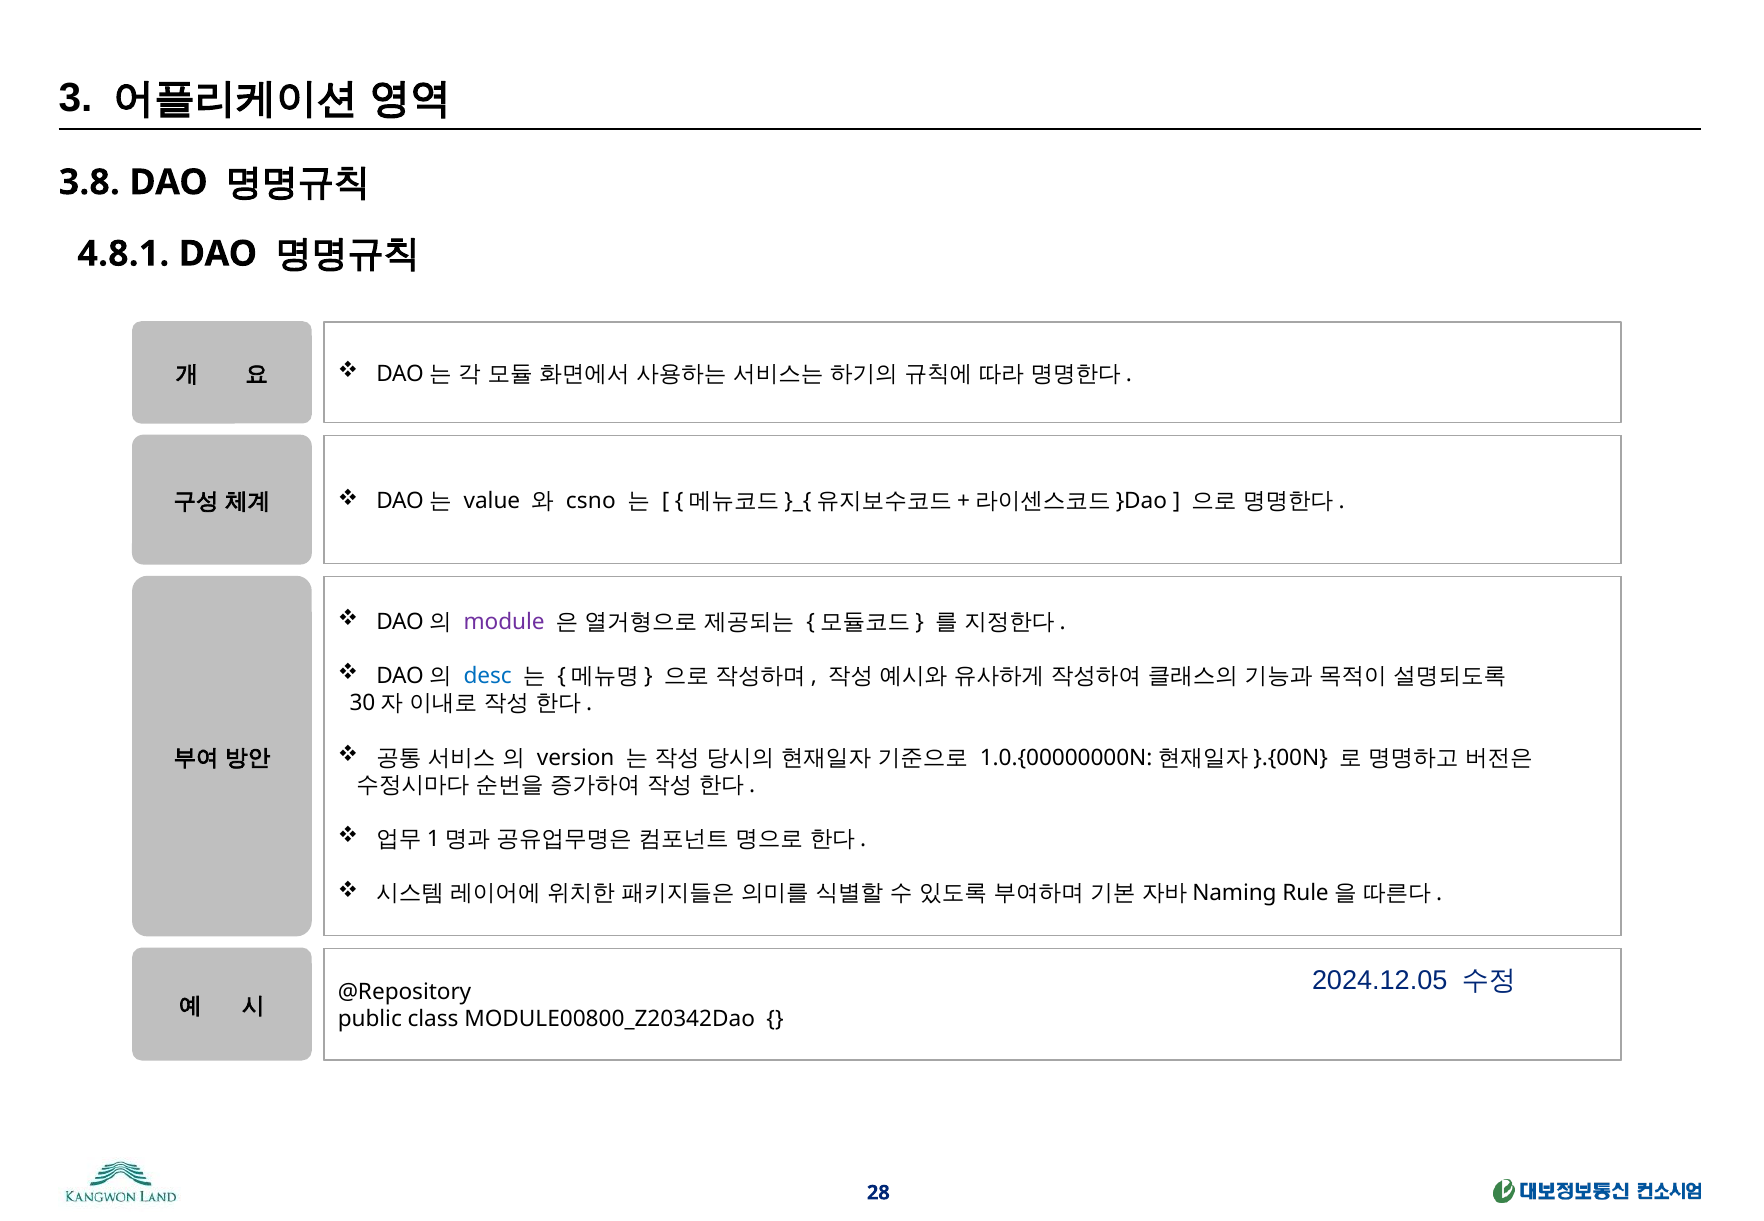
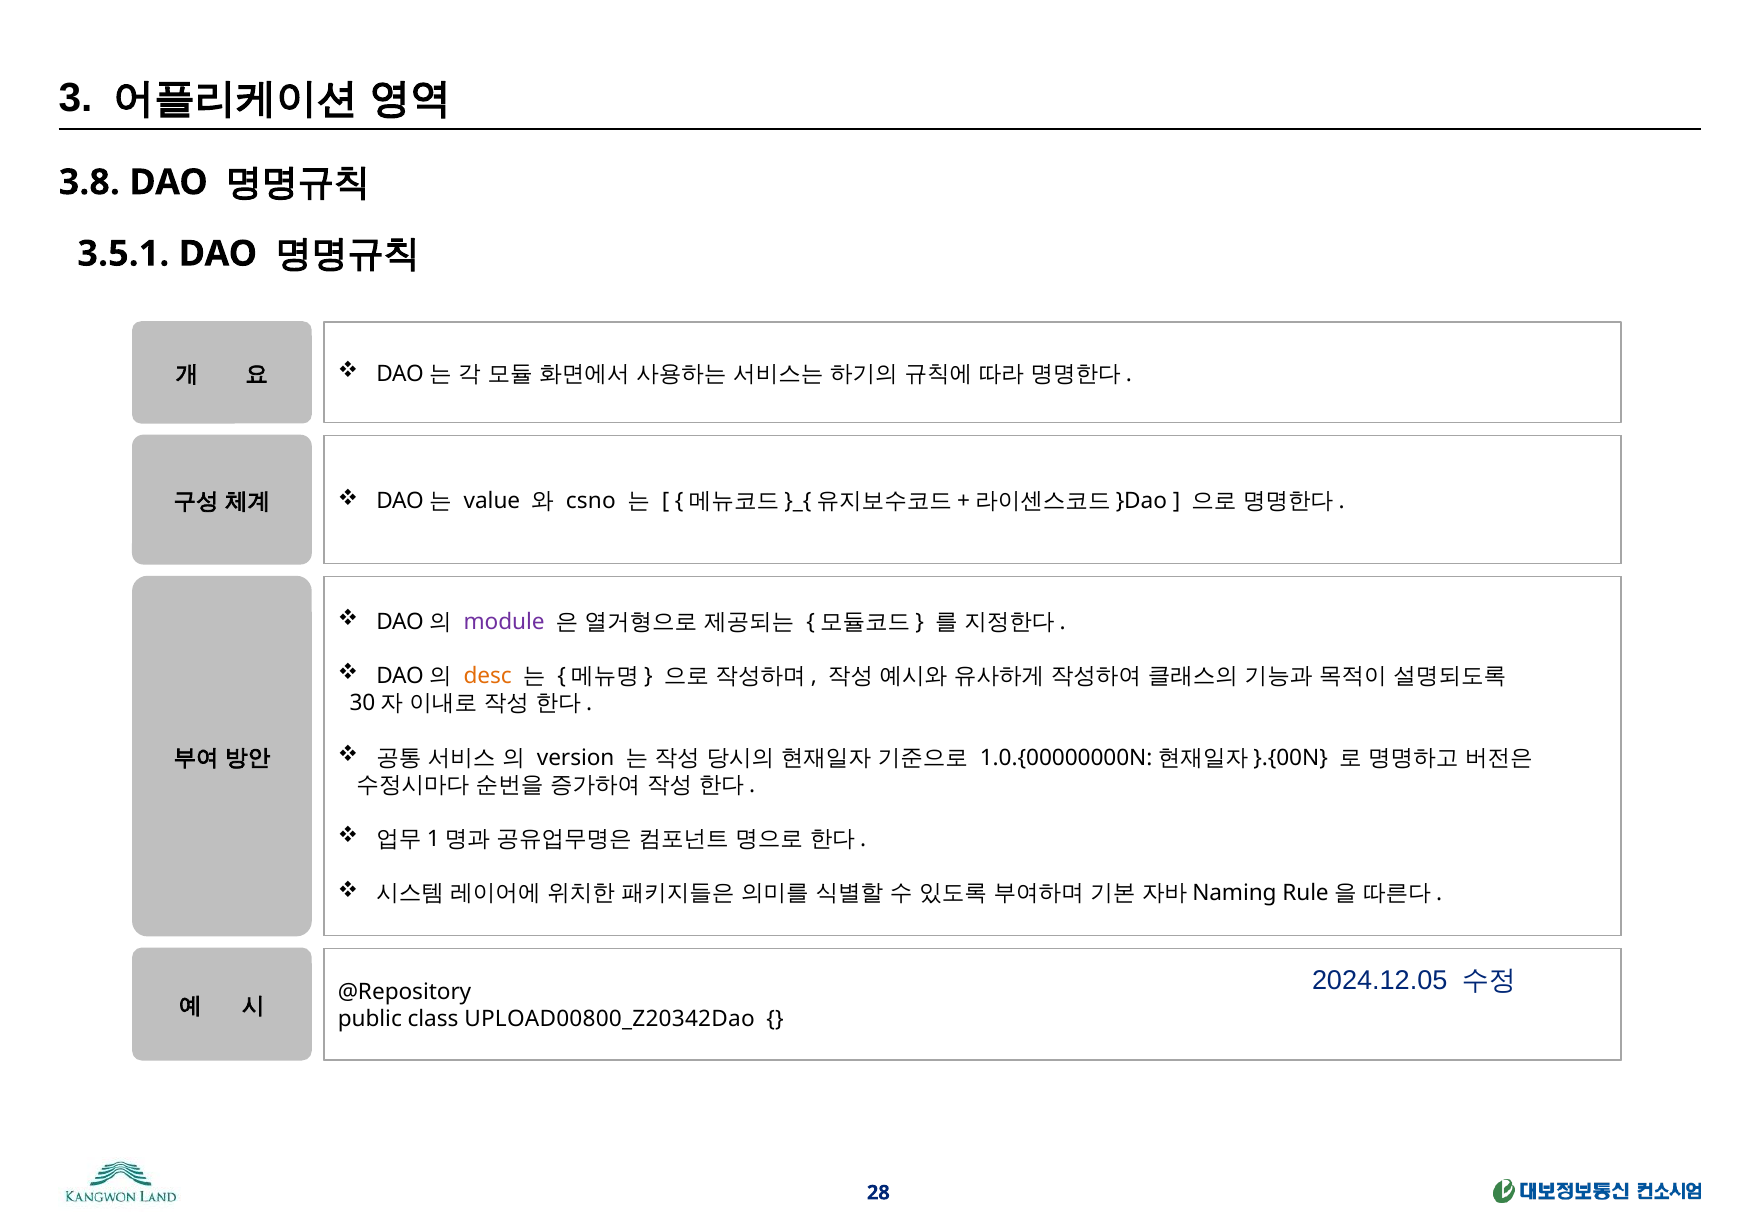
4.8.1: 4.8.1 -> 3.5.1
desc colour: blue -> orange
MODULE00800_Z20342Dao: MODULE00800_Z20342Dao -> UPLOAD00800_Z20342Dao
